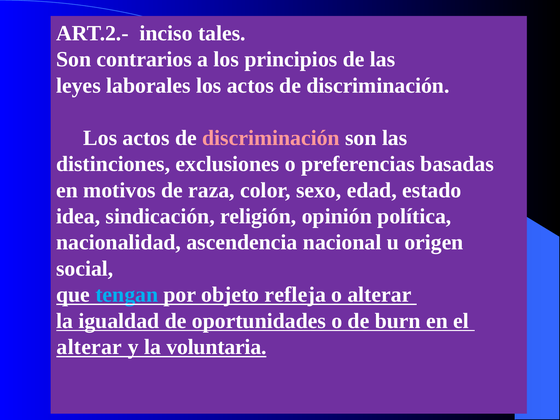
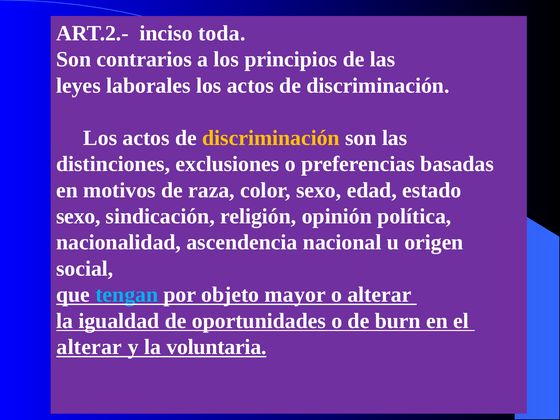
tales: tales -> toda
discriminación at (271, 138) colour: pink -> yellow
idea at (78, 216): idea -> sexo
refleja: refleja -> mayor
